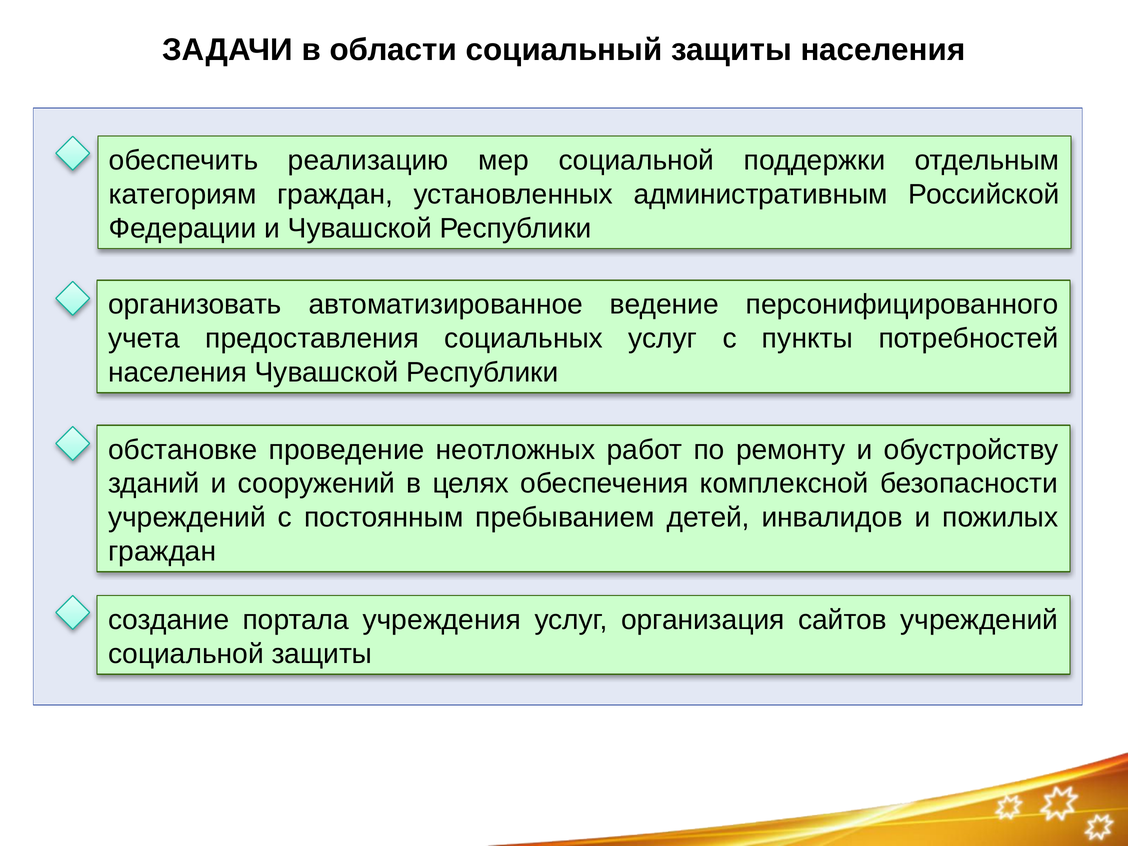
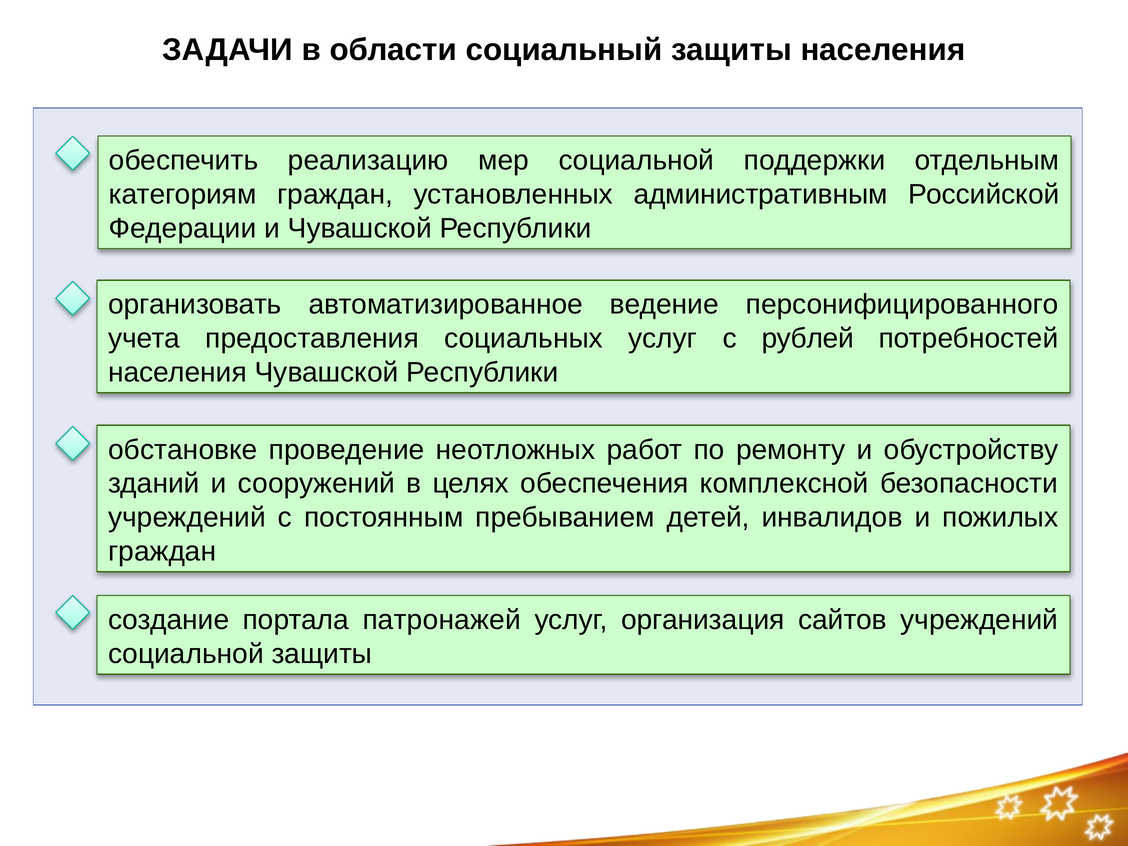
пункты: пункты -> рублей
учреждения: учреждения -> патронажей
